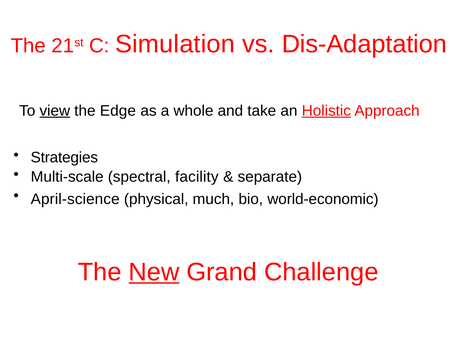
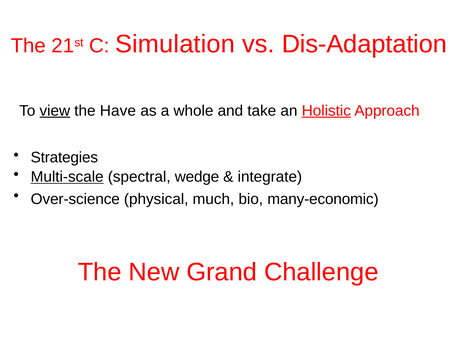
Edge: Edge -> Have
Multi-scale underline: none -> present
facility: facility -> wedge
separate: separate -> integrate
April-science: April-science -> Over-science
world-economic: world-economic -> many-economic
New underline: present -> none
